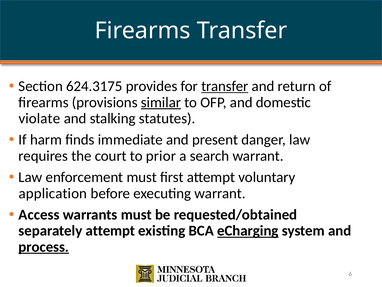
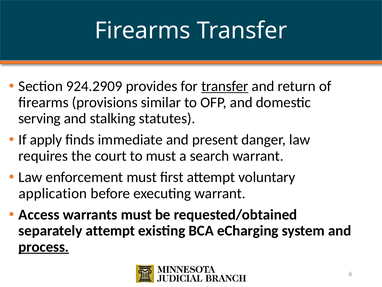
624.3175: 624.3175 -> 924.2909
similar underline: present -> none
violate: violate -> serving
harm: harm -> apply
to prior: prior -> must
eCharging underline: present -> none
